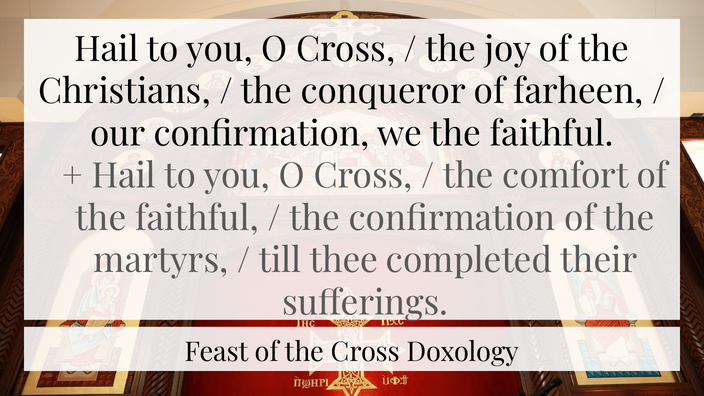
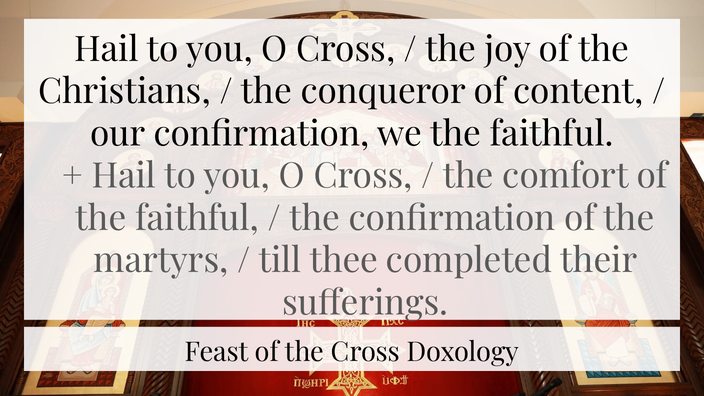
farheen: farheen -> content
